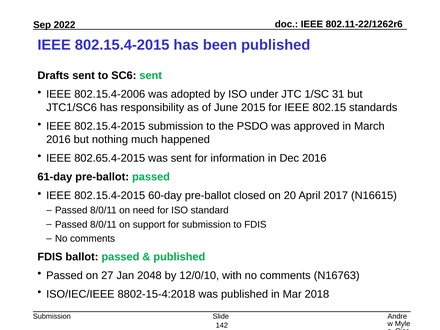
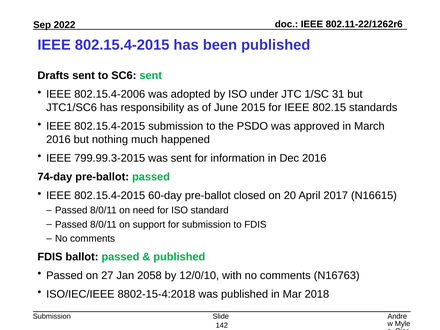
802.65.4-2015: 802.65.4-2015 -> 799.99.3-2015
61-day: 61-day -> 74-day
2048: 2048 -> 2058
